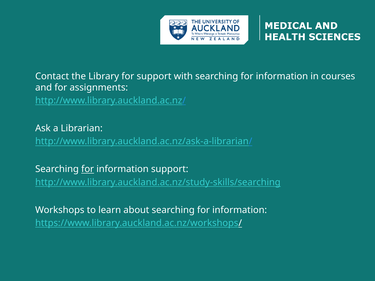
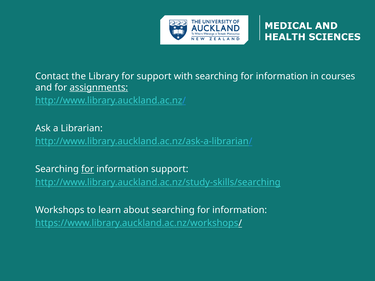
assignments underline: none -> present
